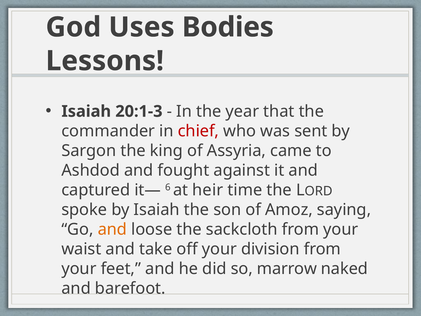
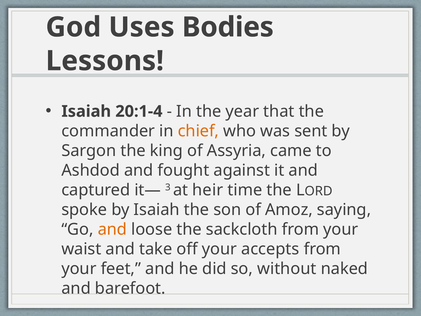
20:1-3: 20:1-3 -> 20:1-4
chief colour: red -> orange
6: 6 -> 3
division: division -> accepts
marrow: marrow -> without
